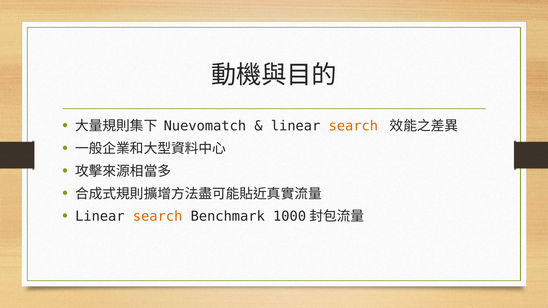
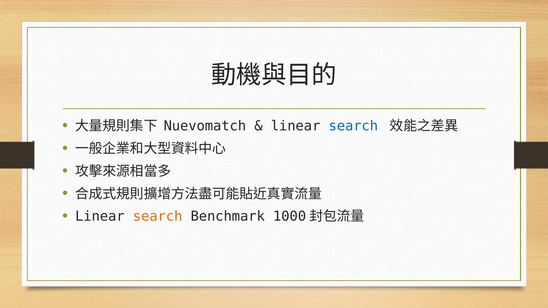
search at (353, 126) colour: orange -> blue
